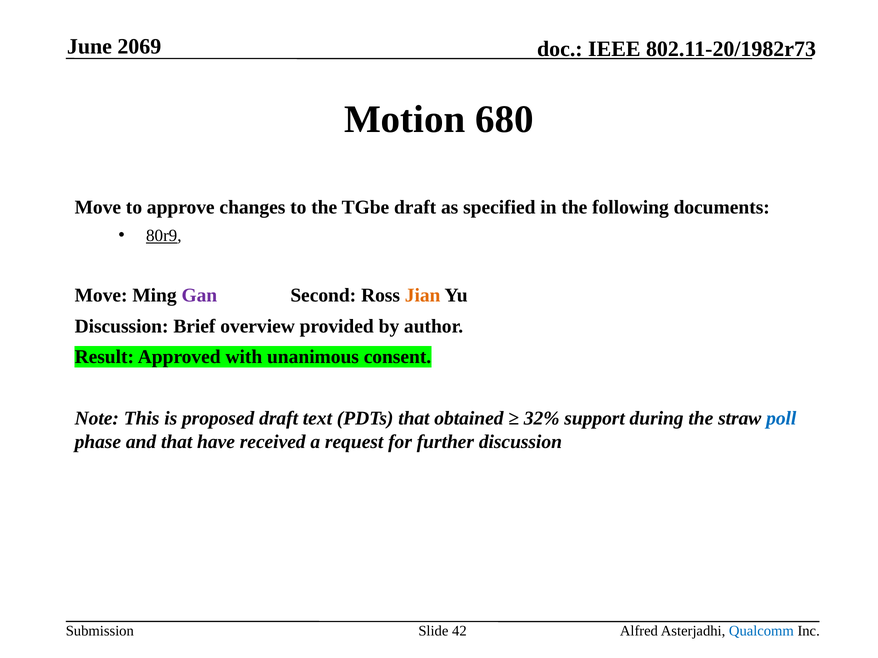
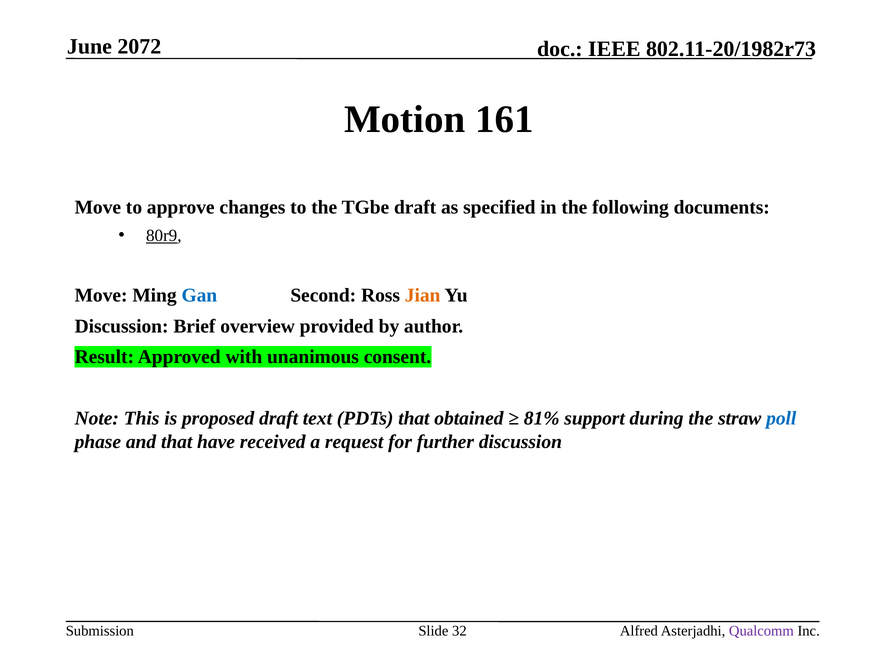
2069: 2069 -> 2072
680: 680 -> 161
Gan colour: purple -> blue
32%: 32% -> 81%
42: 42 -> 32
Qualcomm colour: blue -> purple
